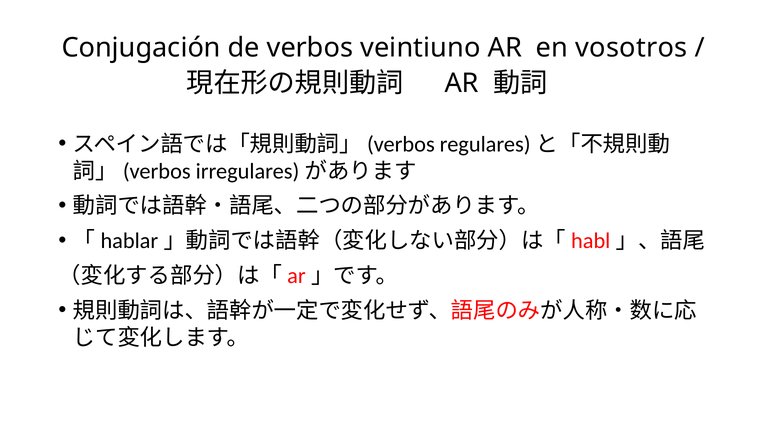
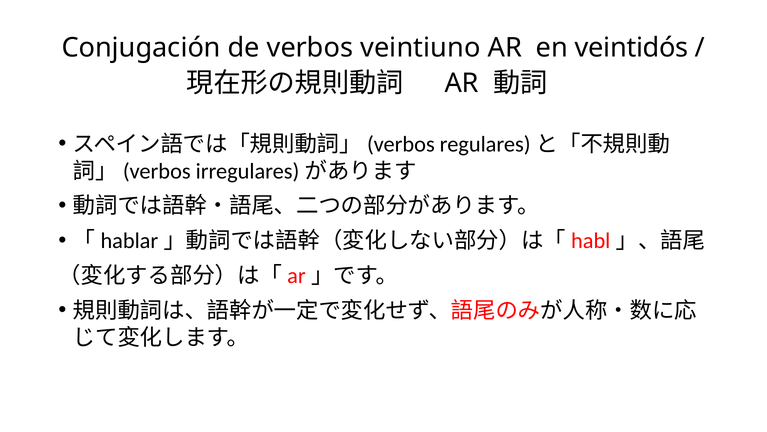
vosotros: vosotros -> veintidós
